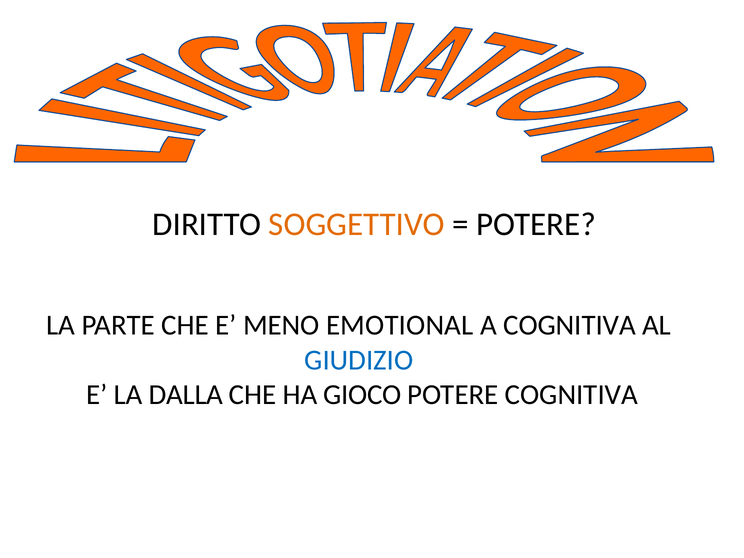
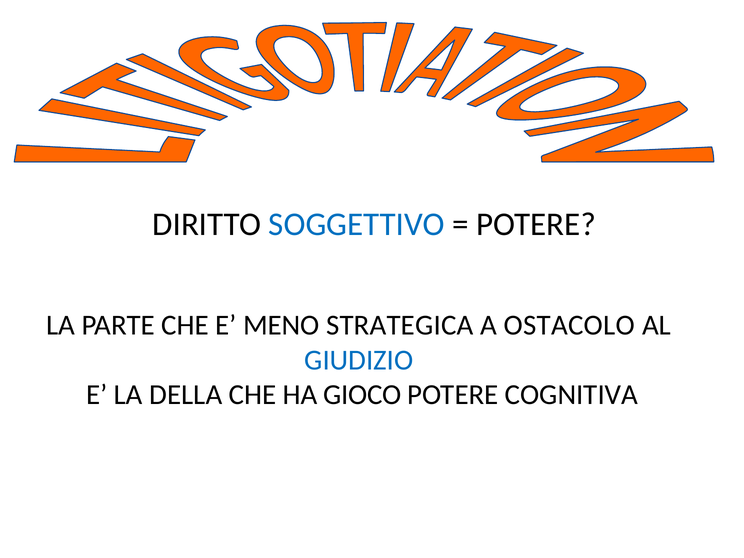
SOGGETTIVO colour: orange -> blue
EMOTIONAL: EMOTIONAL -> STRATEGICA
A COGNITIVA: COGNITIVA -> OSTACOLO
DALLA: DALLA -> DELLA
